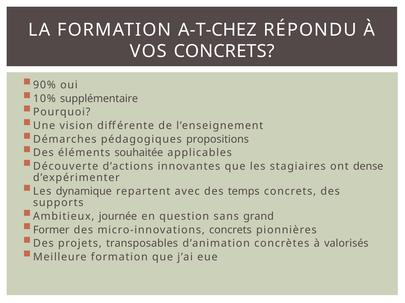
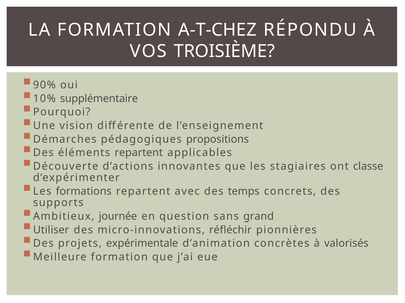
VOS CONCRETS: CONCRETS -> TROISIÈME
éléments souhaitée: souhaitée -> repartent
dense: dense -> classe
dynamique: dynamique -> formations
Former: Former -> Utiliser
micro-innovations concrets: concrets -> réfléchir
transposables: transposables -> expérimentale
